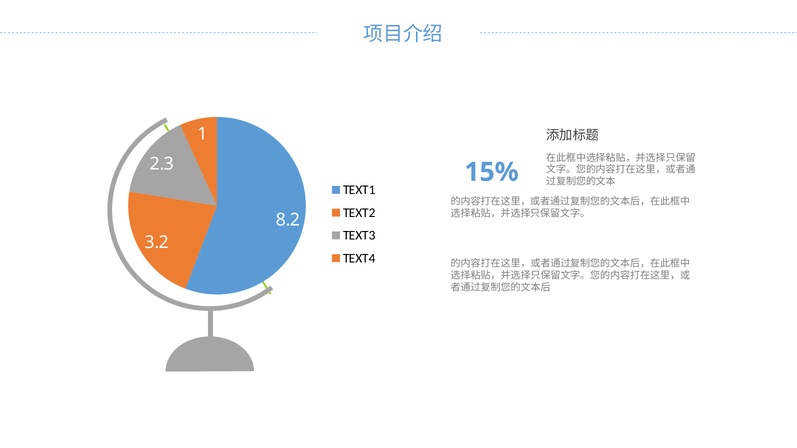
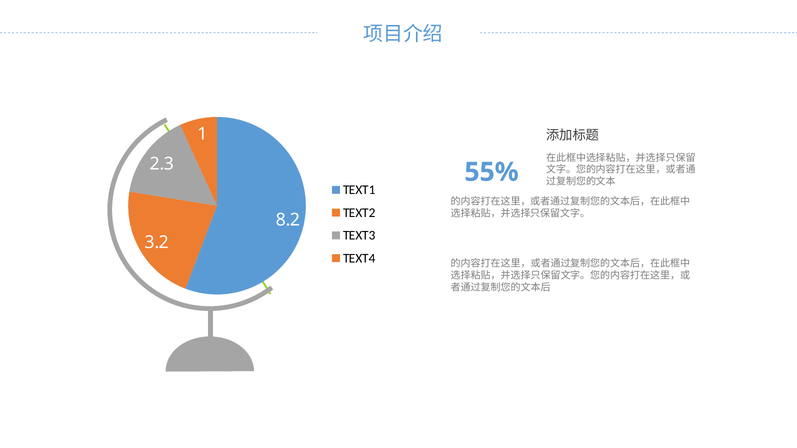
15%: 15% -> 55%
